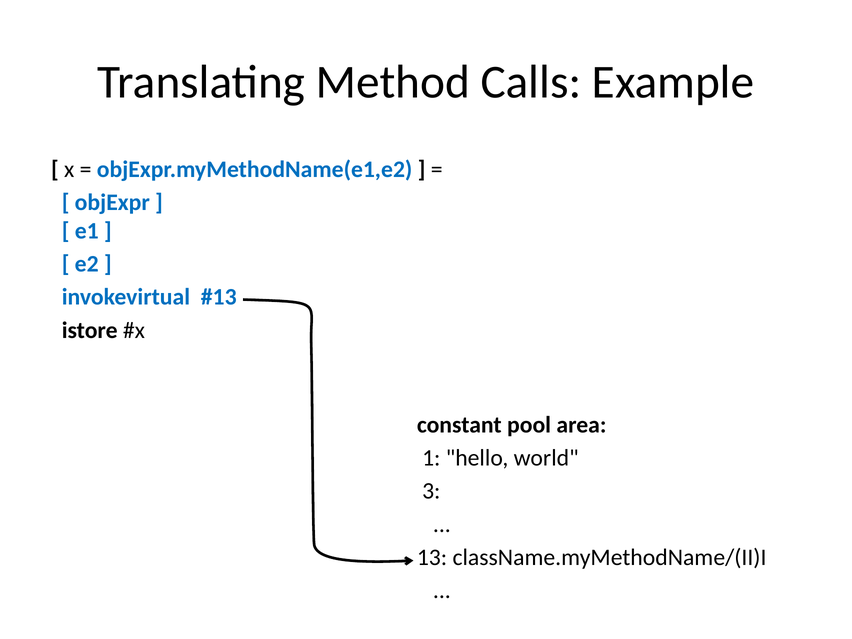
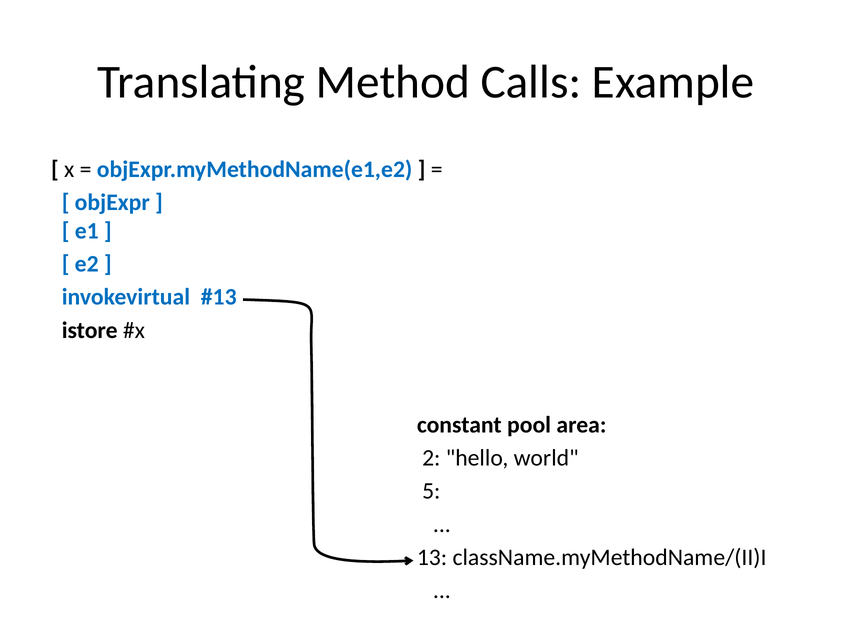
1: 1 -> 2
3: 3 -> 5
